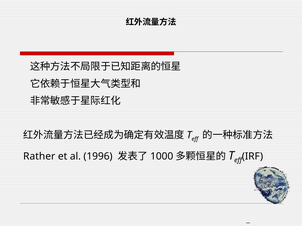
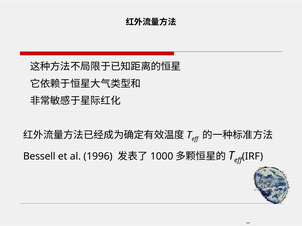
Rather: Rather -> Bessell
